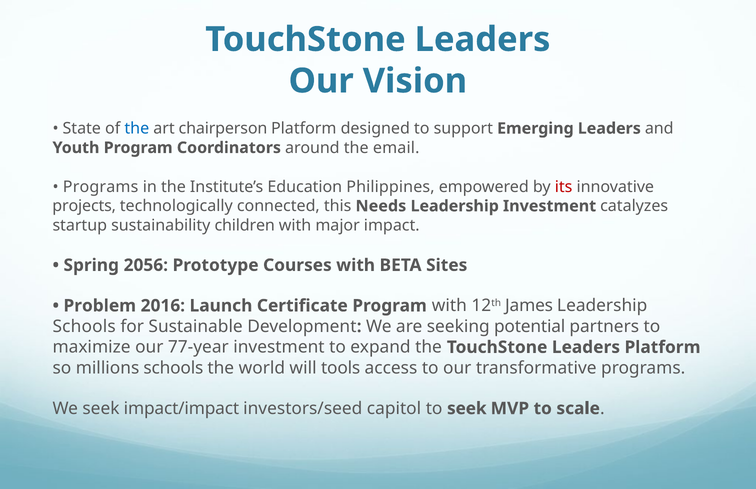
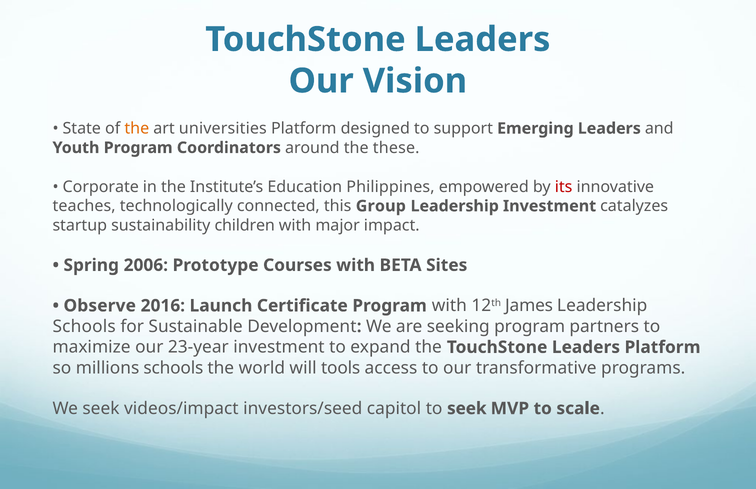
the at (137, 128) colour: blue -> orange
chairperson: chairperson -> universities
email: email -> these
Programs at (101, 187): Programs -> Corporate
projects: projects -> teaches
Needs: Needs -> Group
2056: 2056 -> 2006
Problem: Problem -> Observe
seeking potential: potential -> program
77-year: 77-year -> 23-year
impact/impact: impact/impact -> videos/impact
